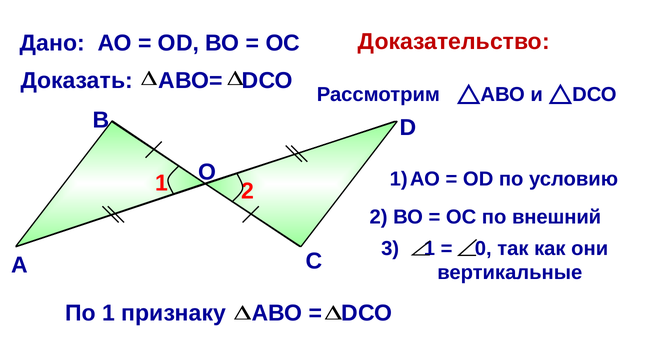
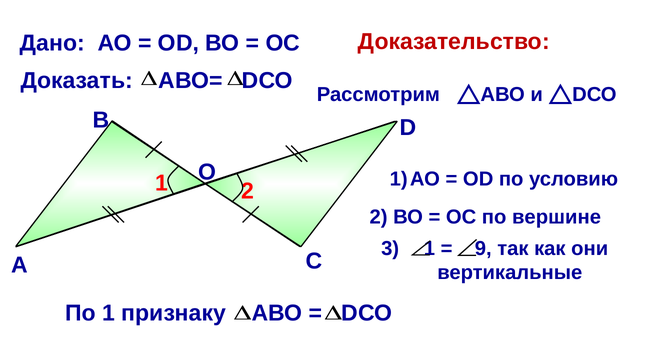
внешний: внешний -> вершине
0: 0 -> 9
